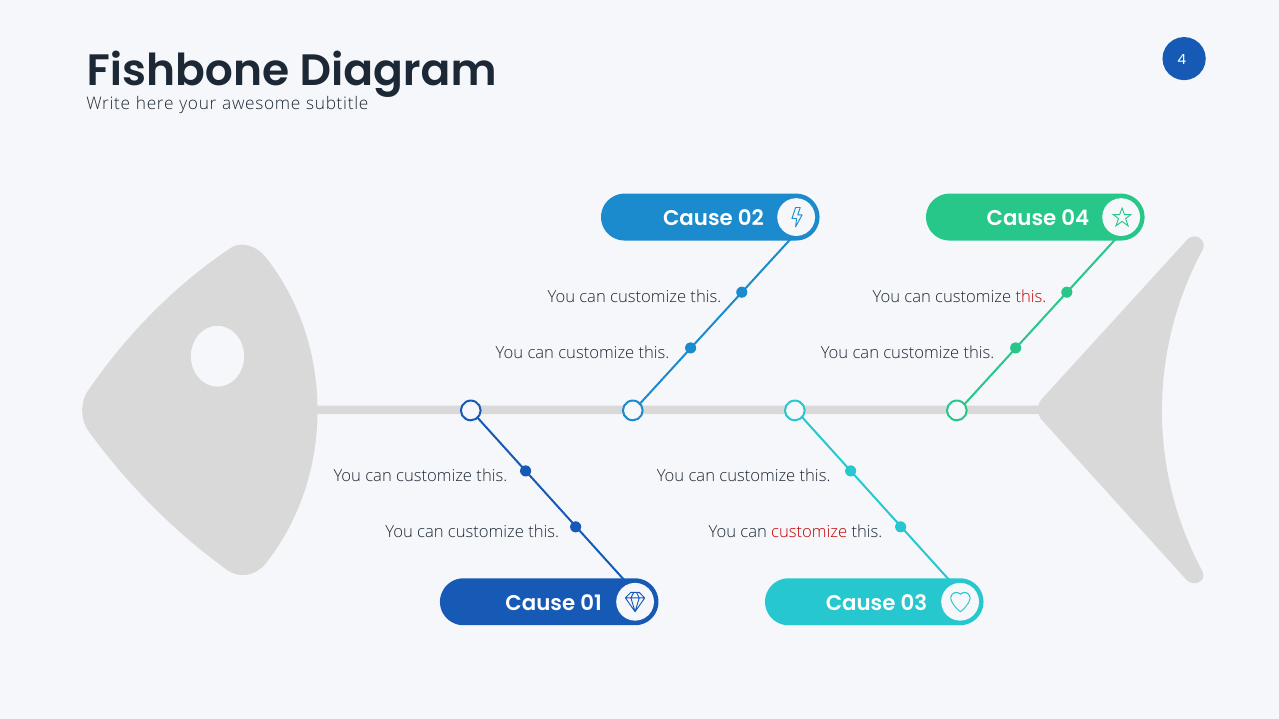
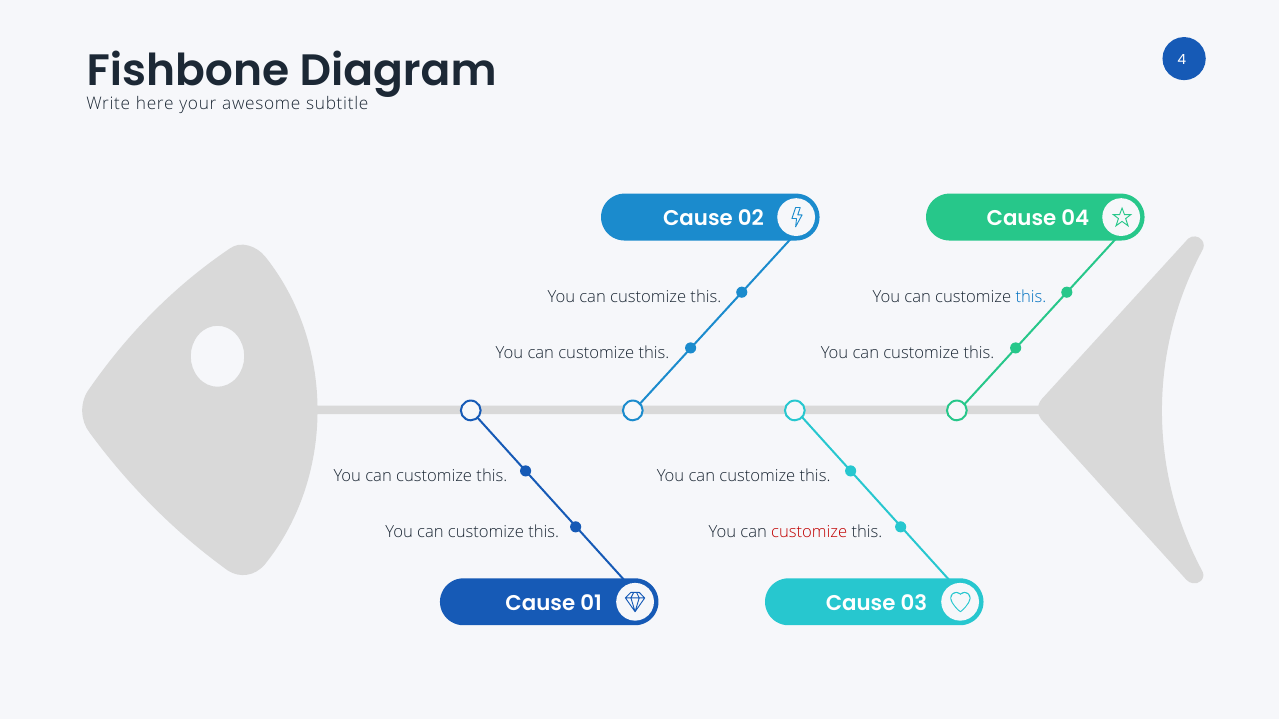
this at (1031, 297) colour: red -> blue
